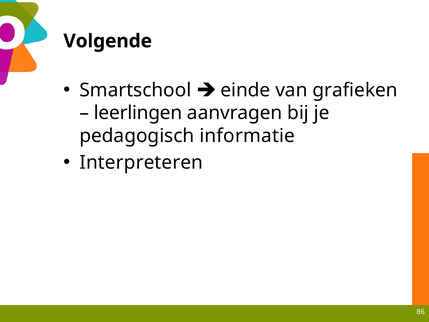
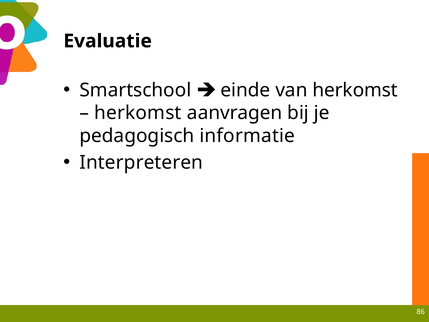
Volgende: Volgende -> Evaluatie
van grafieken: grafieken -> herkomst
leerlingen at (138, 113): leerlingen -> herkomst
